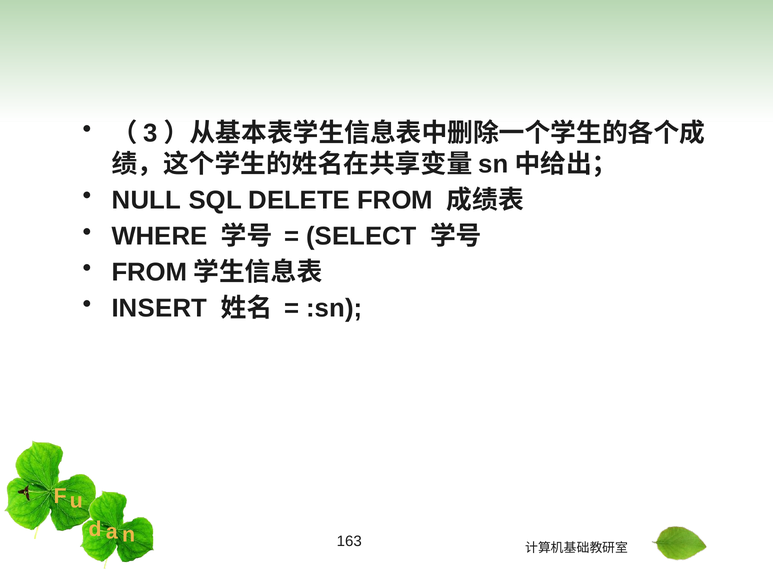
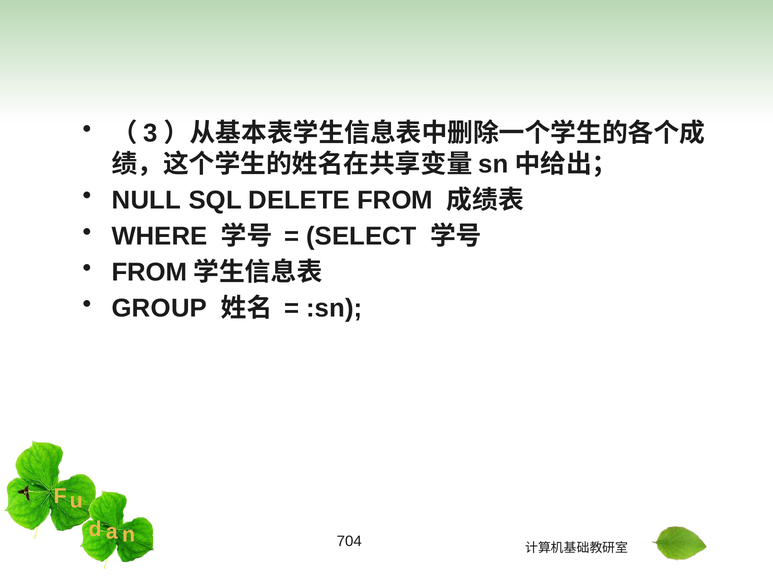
INSERT: INSERT -> GROUP
163: 163 -> 704
